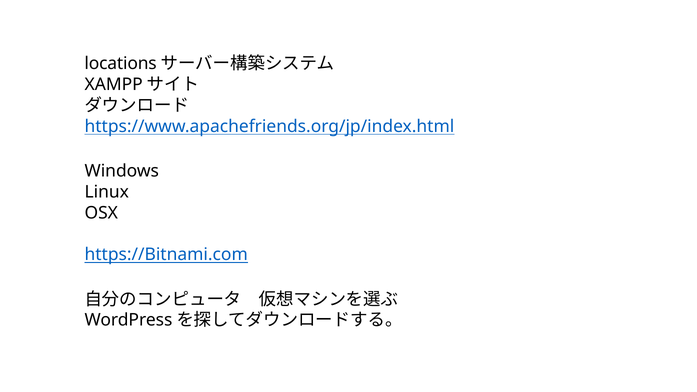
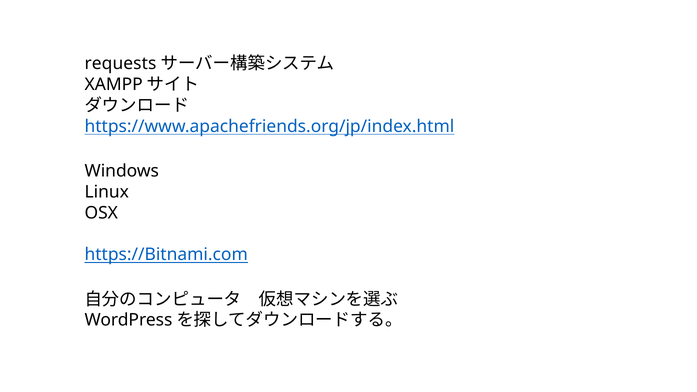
locations: locations -> requests
